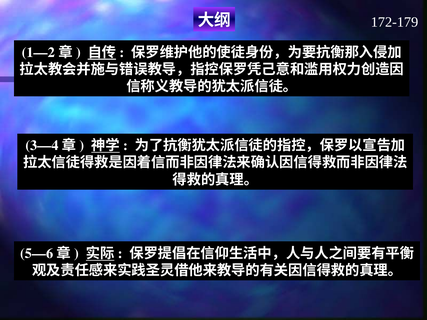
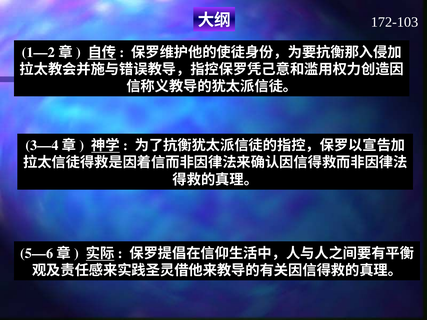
172-179: 172-179 -> 172-103
